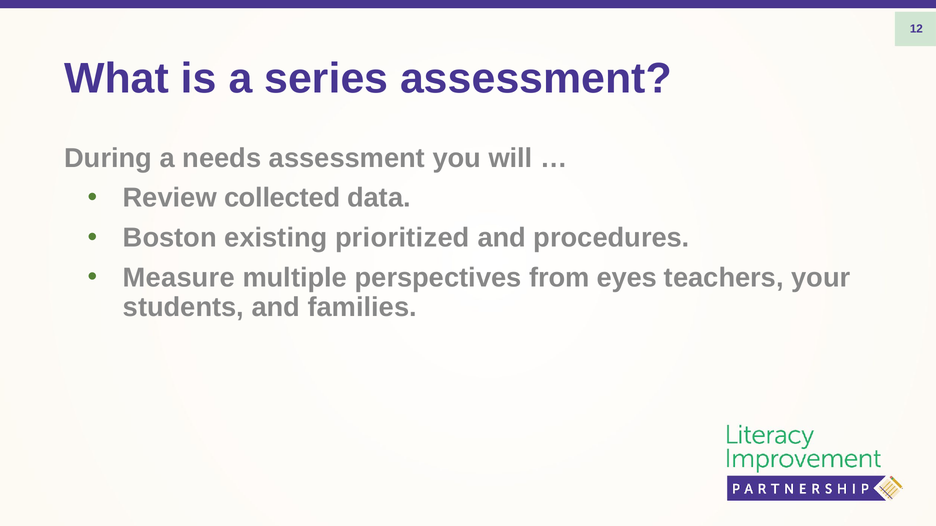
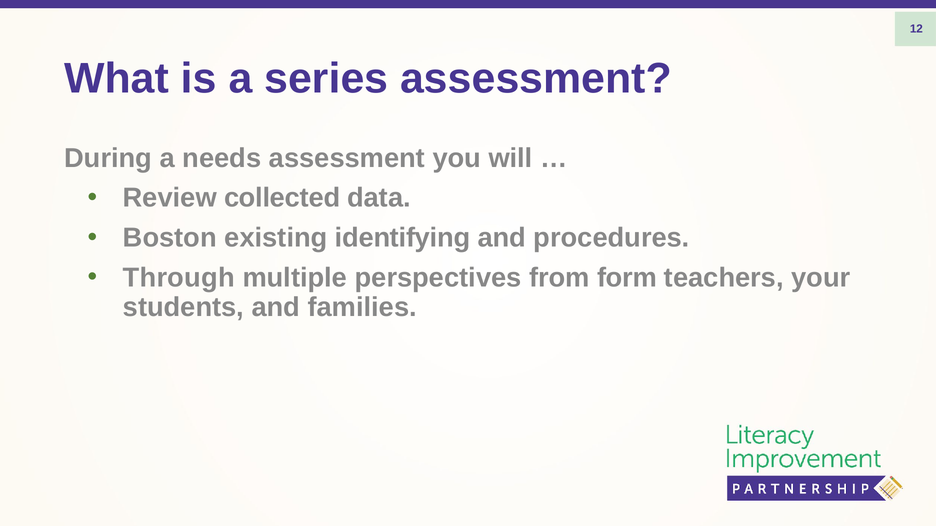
prioritized: prioritized -> identifying
Measure: Measure -> Through
eyes: eyes -> form
